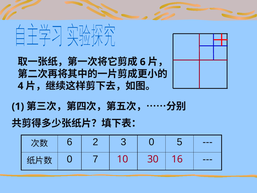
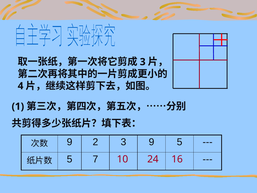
6 at (143, 62): 6 -> 3
6 at (70, 142): 6 -> 9
3 0: 0 -> 9
30: 30 -> 24
0 at (70, 159): 0 -> 5
